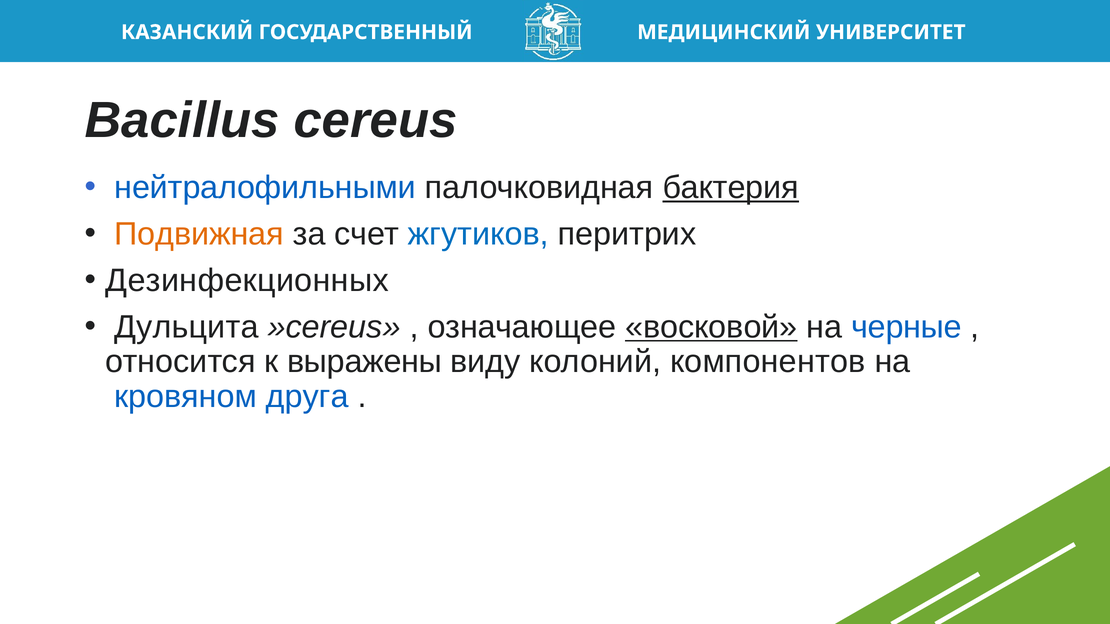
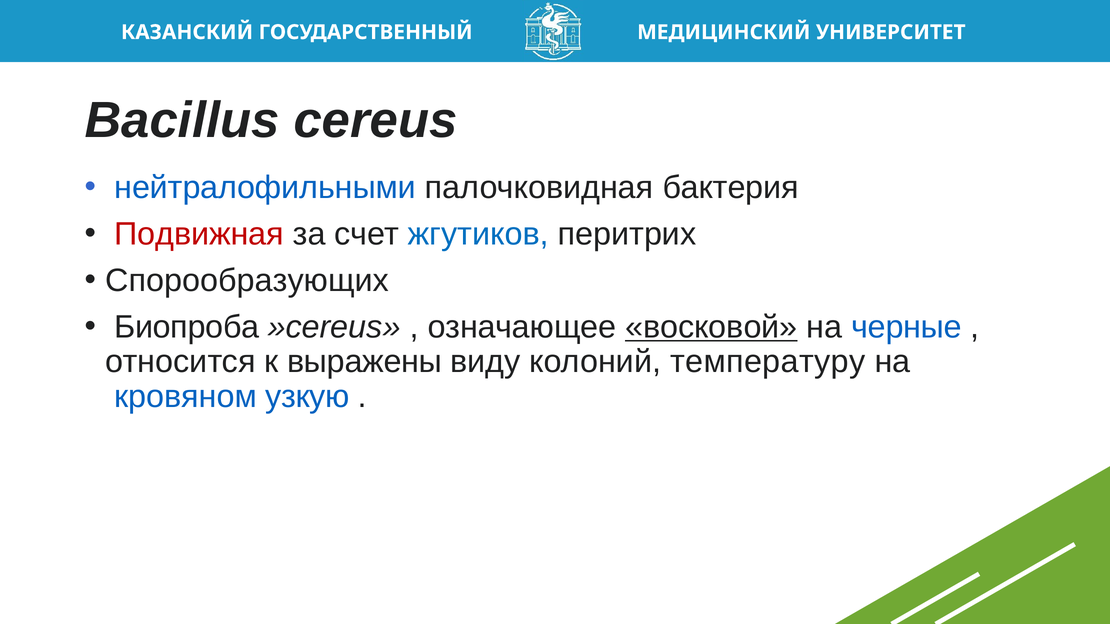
бактерия underline: present -> none
Подвижная colour: orange -> red
Дезинфекционных: Дезинфекционных -> Спорообразующих
Дульцита: Дульцита -> Биопроба
компонентов: компонентов -> температуру
друга: друга -> узкую
